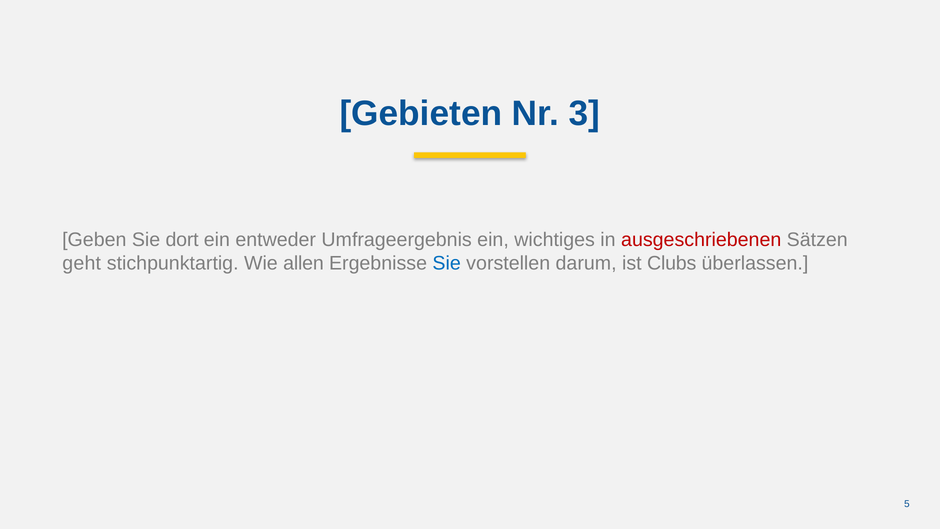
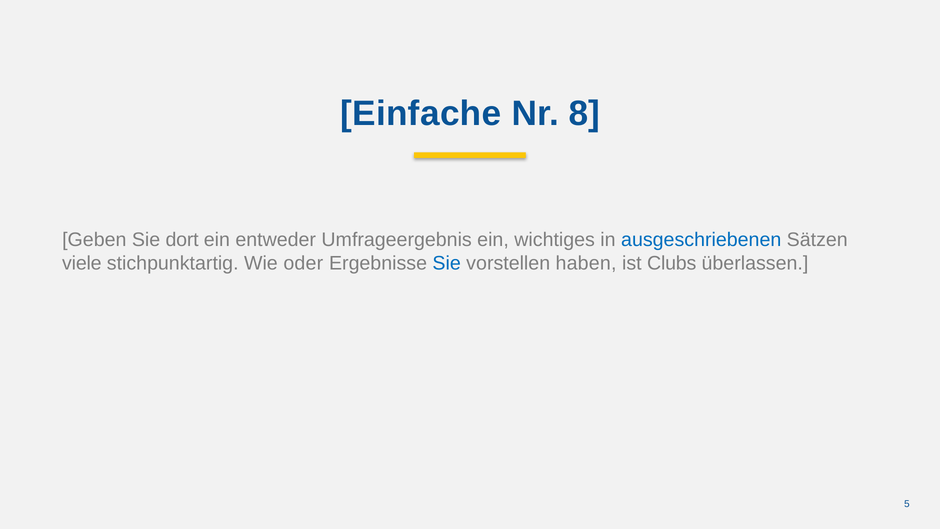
Gebieten: Gebieten -> Einfache
3: 3 -> 8
ausgeschriebenen colour: red -> blue
geht: geht -> viele
allen: allen -> oder
darum: darum -> haben
